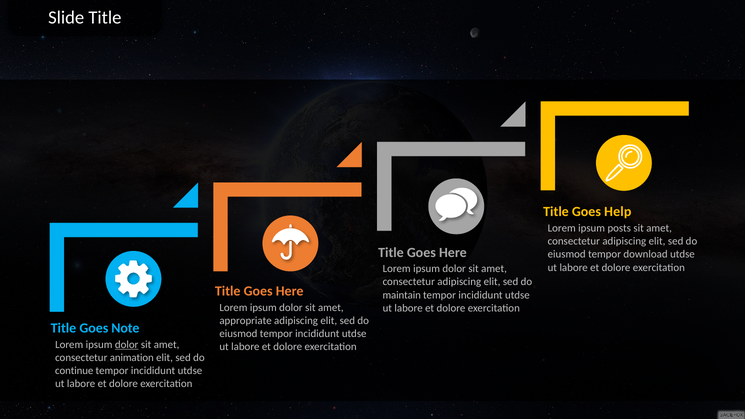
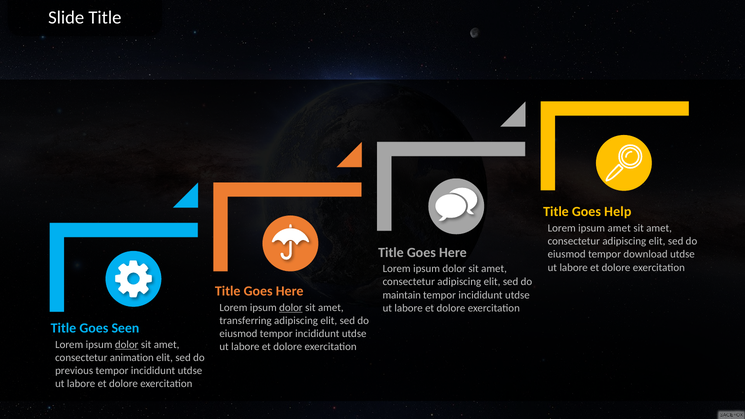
ipsum posts: posts -> amet
dolor at (291, 307) underline: none -> present
appropriate: appropriate -> transferring
Note: Note -> Seen
continue: continue -> previous
